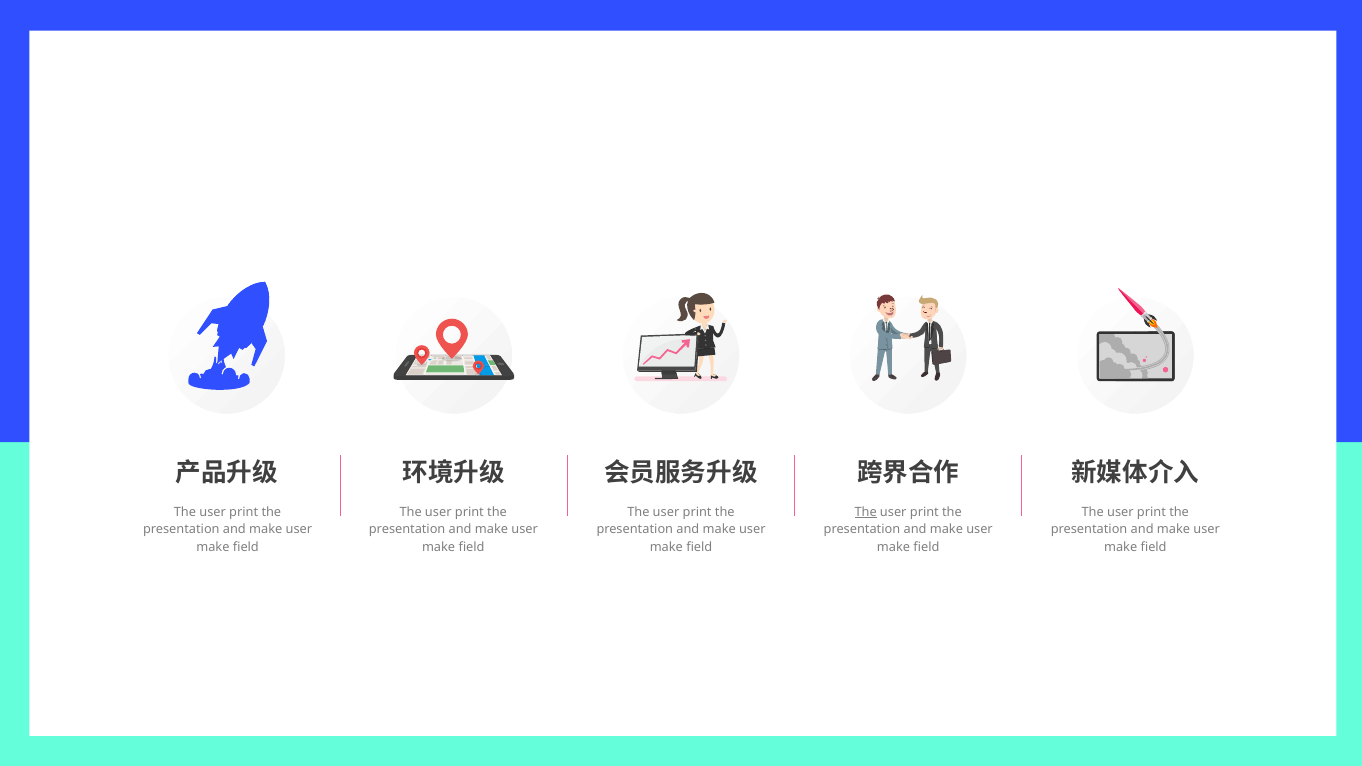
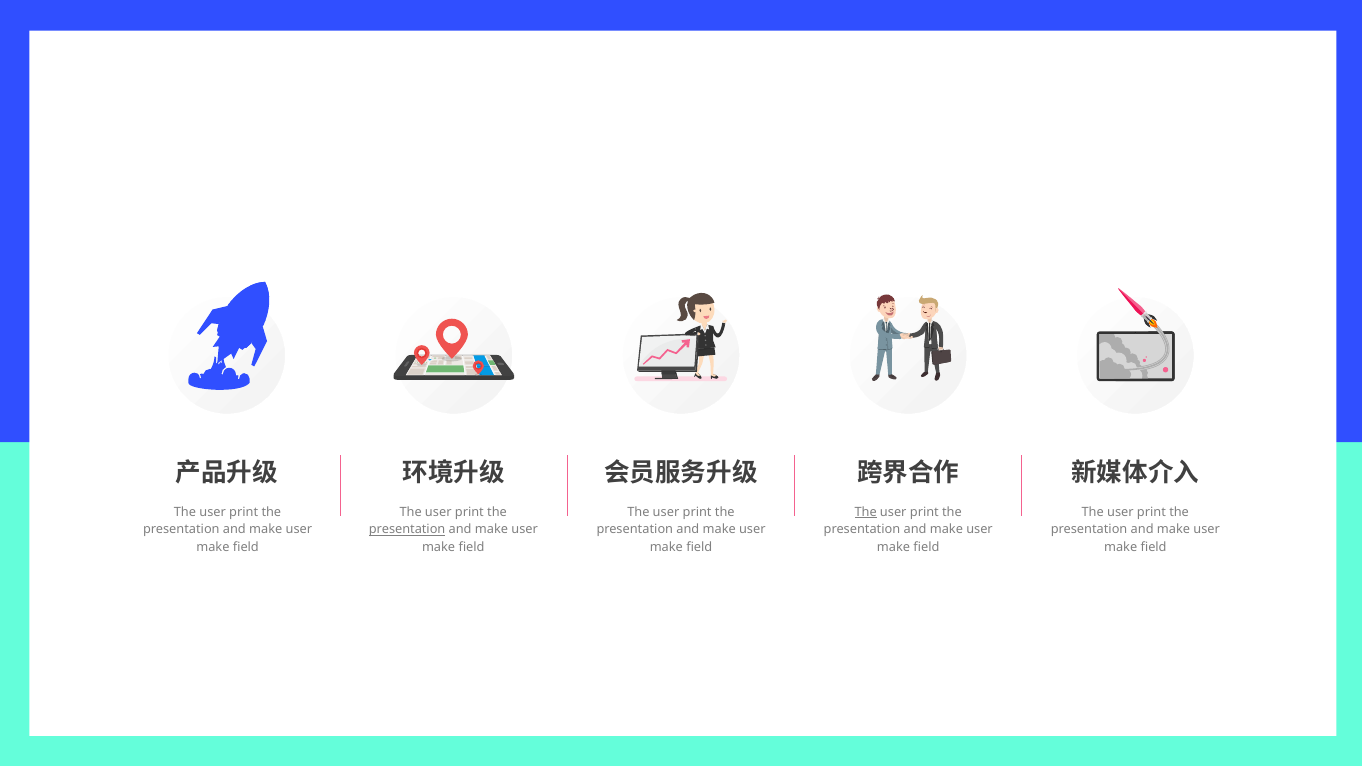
presentation at (407, 529) underline: none -> present
